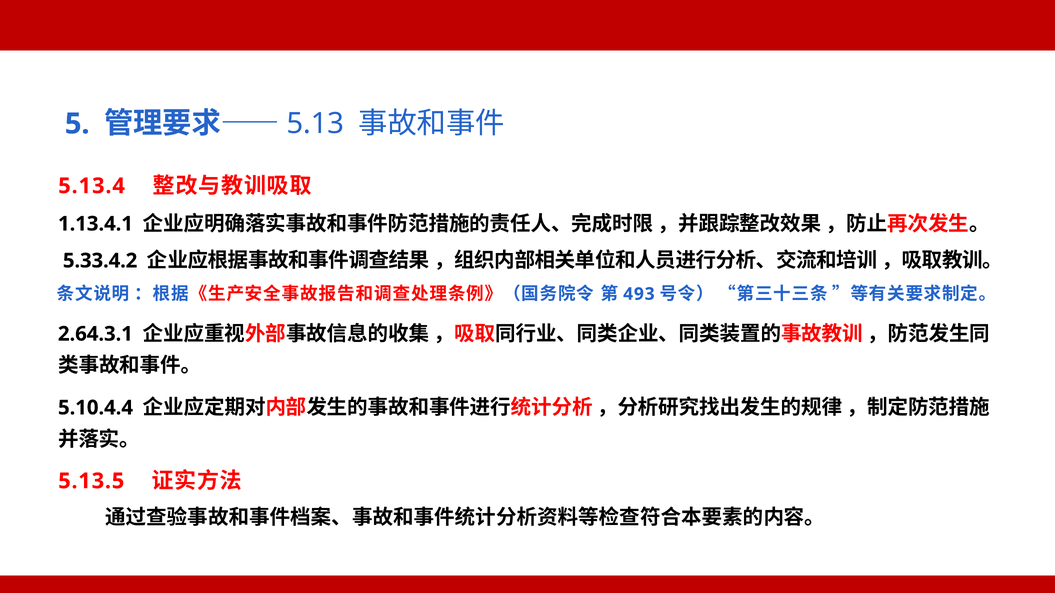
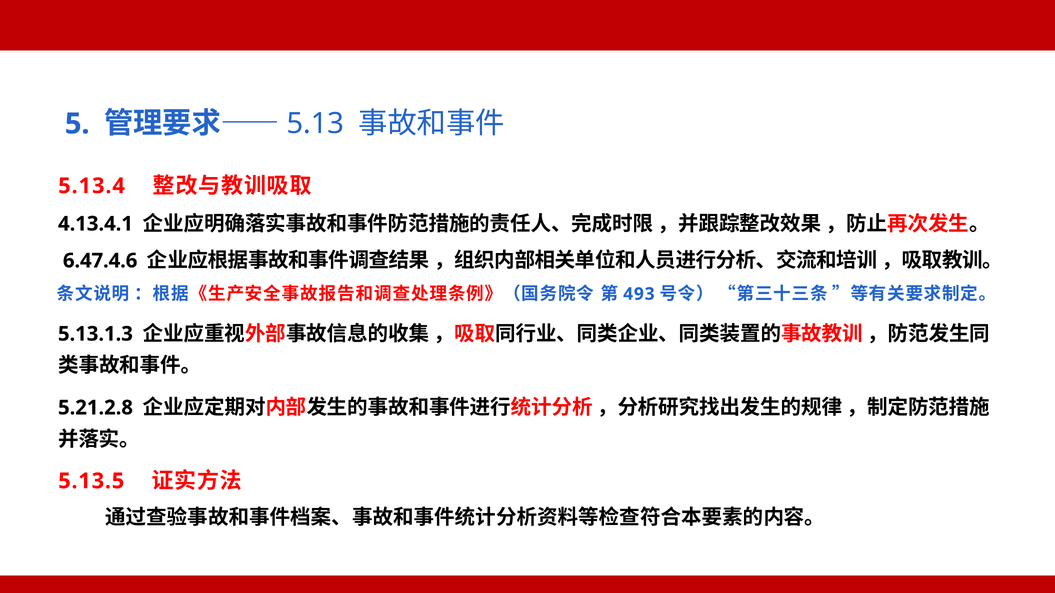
1.13.4.1: 1.13.4.1 -> 4.13.4.1
5.33.4.2: 5.33.4.2 -> 6.47.4.6
2.64.3.1: 2.64.3.1 -> 5.13.1.3
5.10.4.4: 5.10.4.4 -> 5.21.2.8
